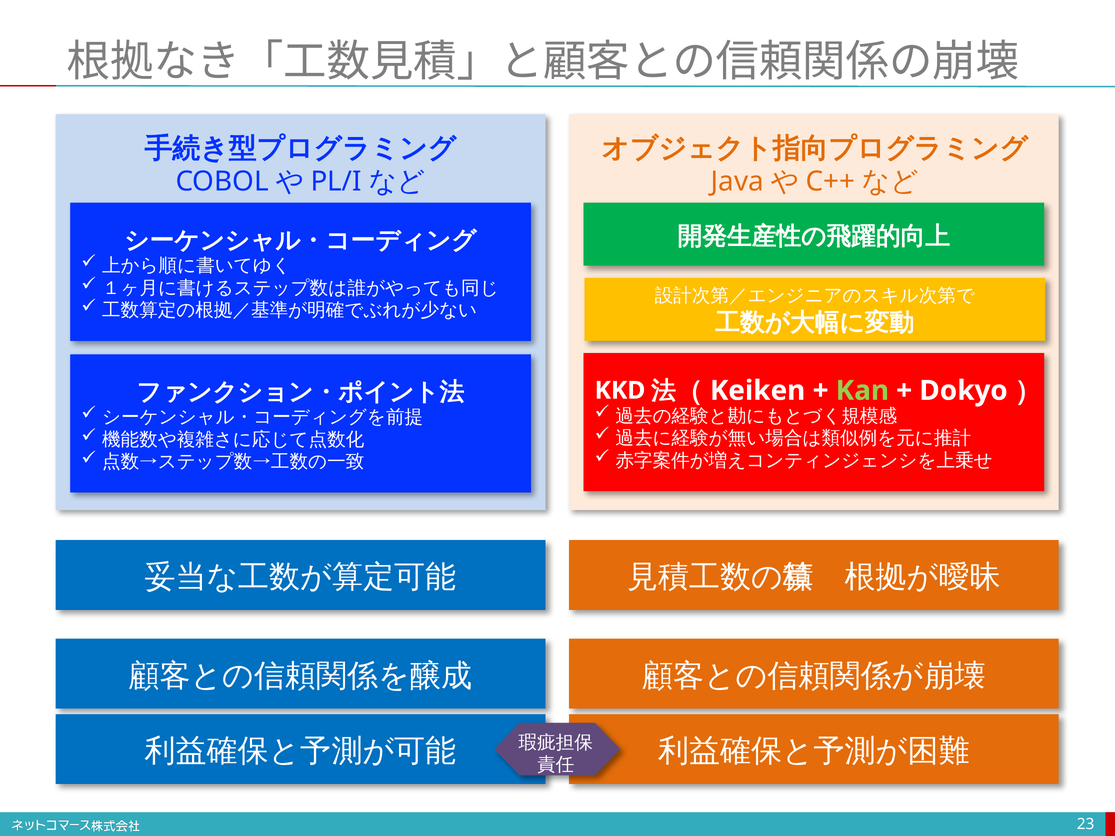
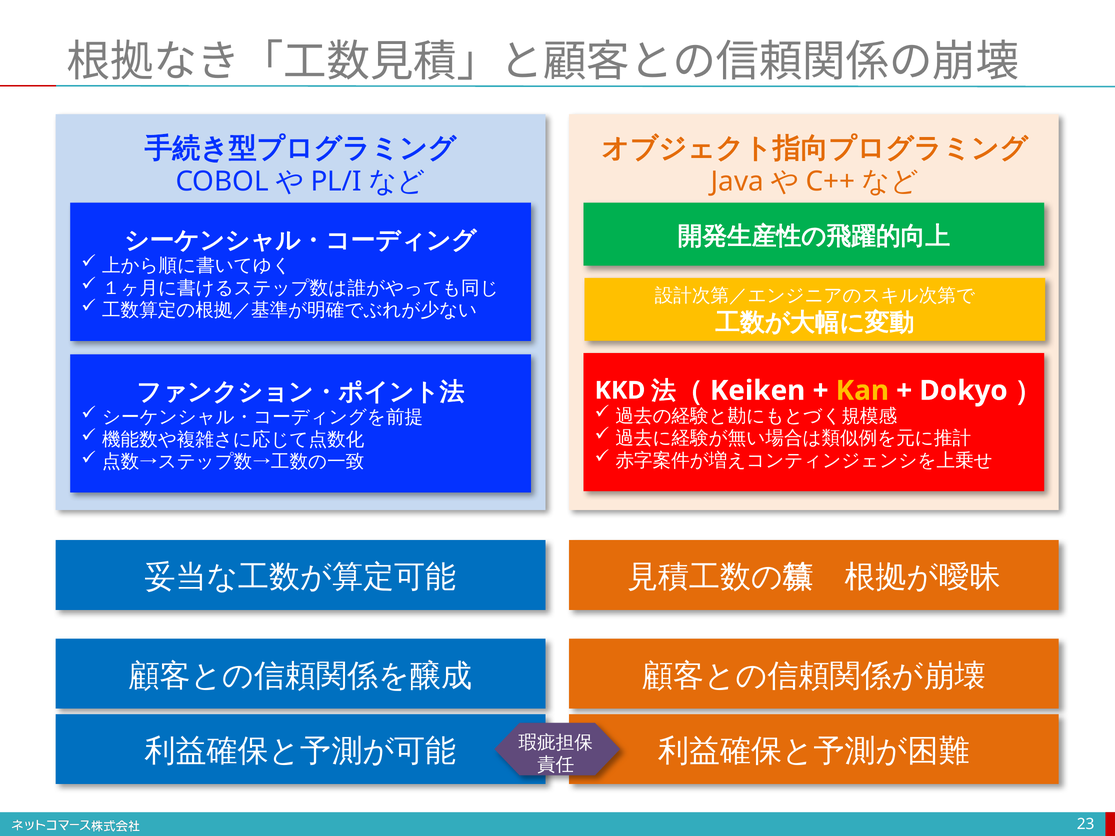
Kan colour: light green -> yellow
